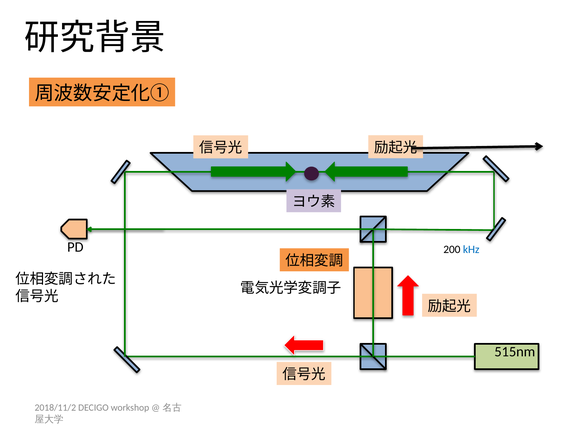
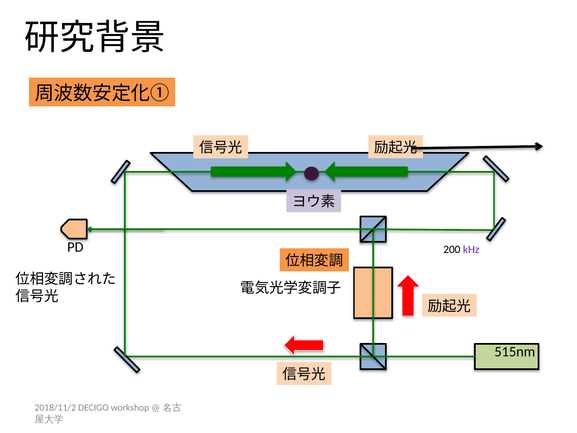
kHz colour: blue -> purple
